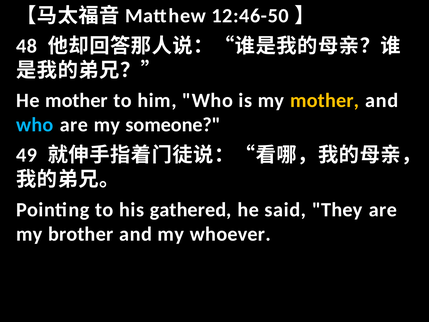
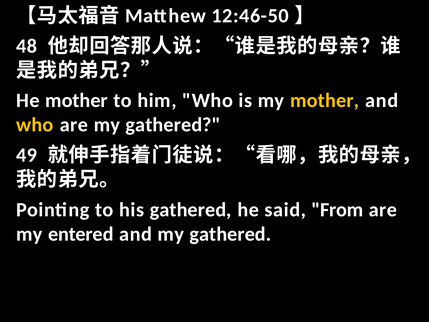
who at (35, 125) colour: light blue -> yellow
are my someone: someone -> gathered
They: They -> From
brother: brother -> entered
and my whoever: whoever -> gathered
